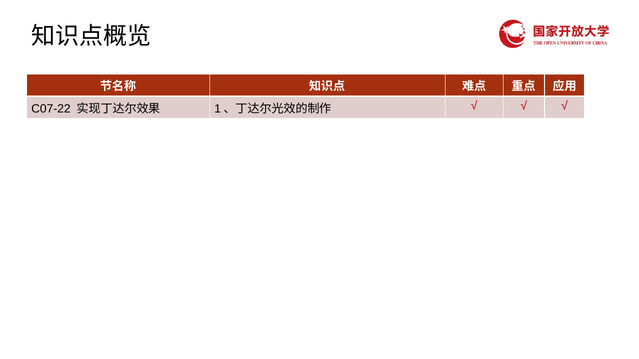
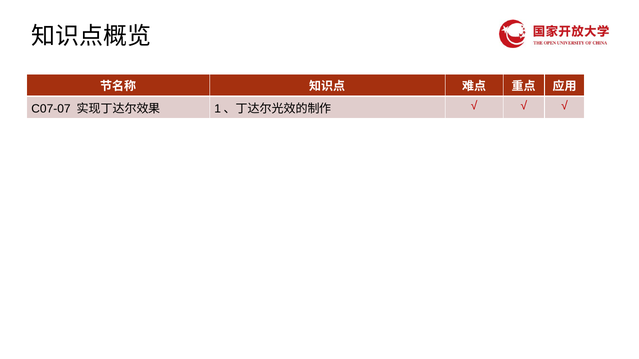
C07-22: C07-22 -> C07-07
